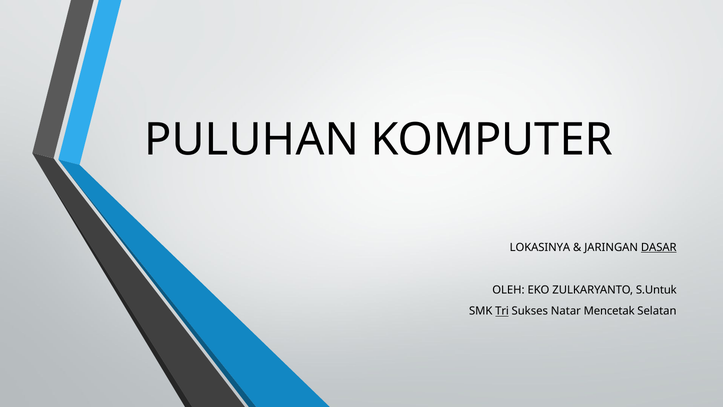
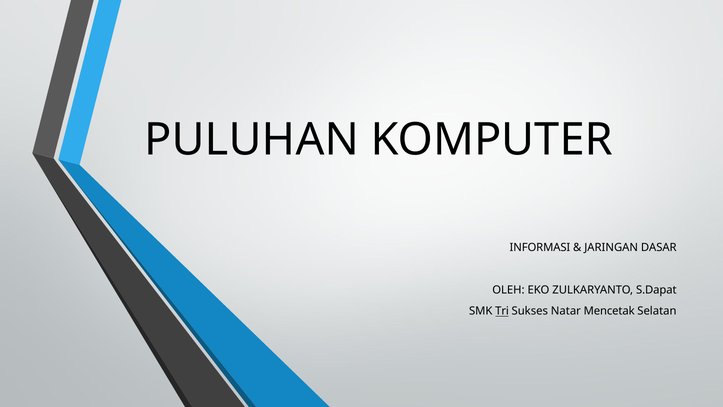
LOKASINYA: LOKASINYA -> INFORMASI
DASAR underline: present -> none
S.Untuk: S.Untuk -> S.Dapat
